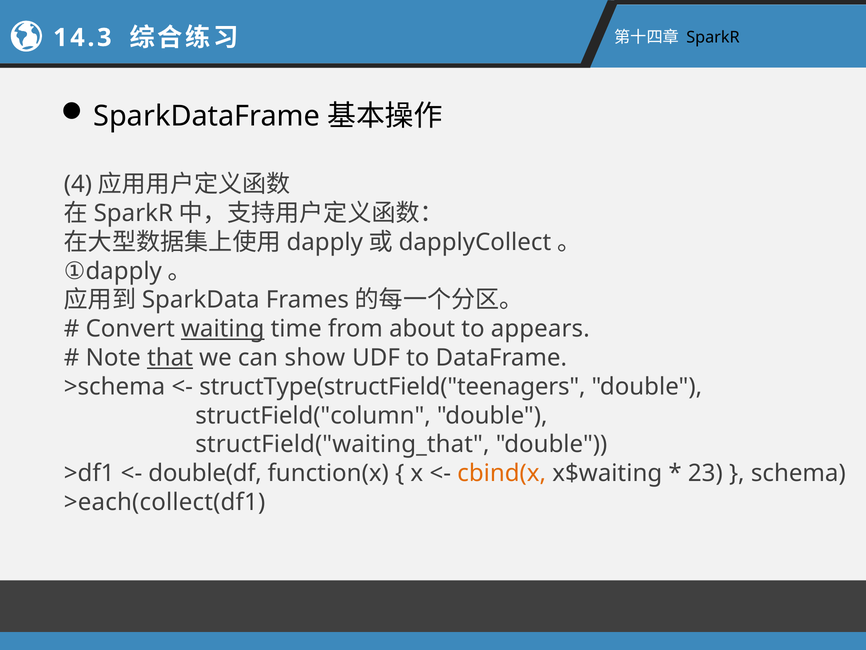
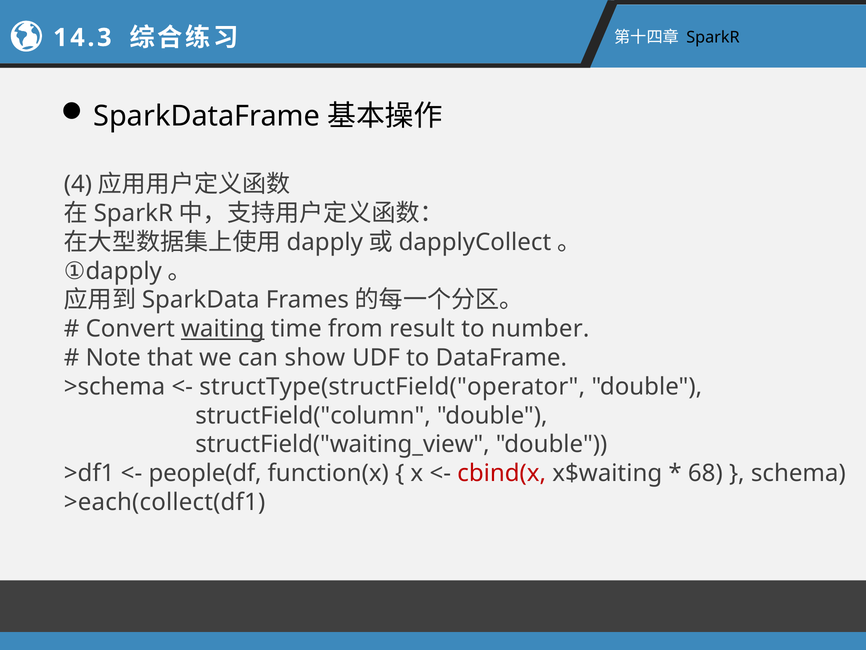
about: about -> result
appears: appears -> number
that underline: present -> none
structType(structField("teenagers: structType(structField("teenagers -> structType(structField("operator
structField("waiting_that: structField("waiting_that -> structField("waiting_view
double(df: double(df -> people(df
cbind(x colour: orange -> red
23: 23 -> 68
